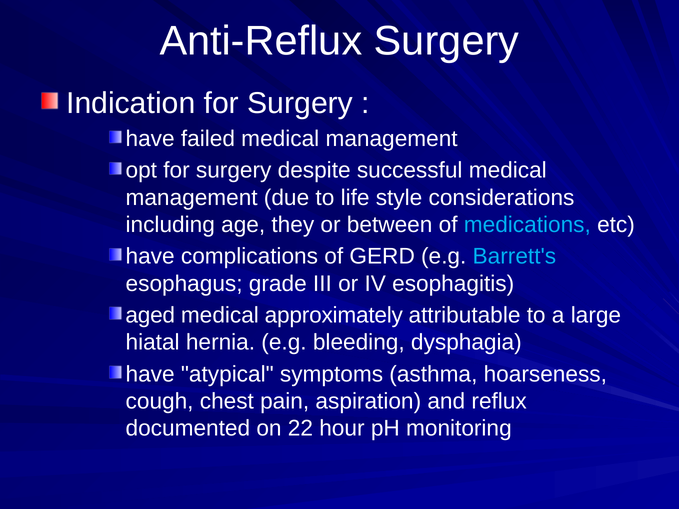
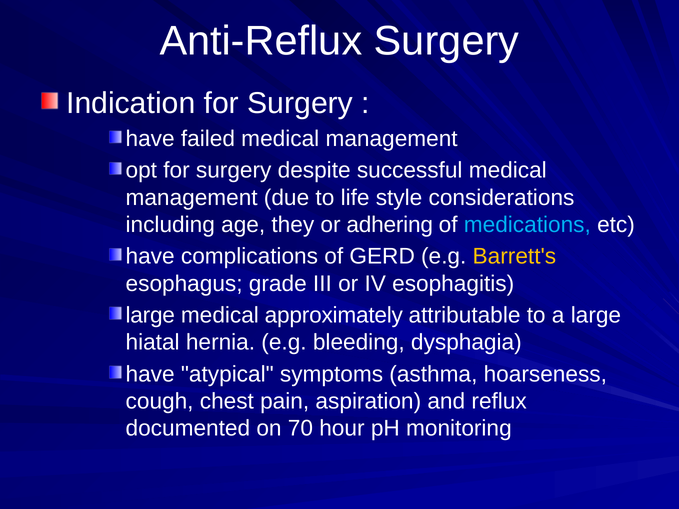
between: between -> adhering
Barrett's colour: light blue -> yellow
aged at (150, 315): aged -> large
22: 22 -> 70
